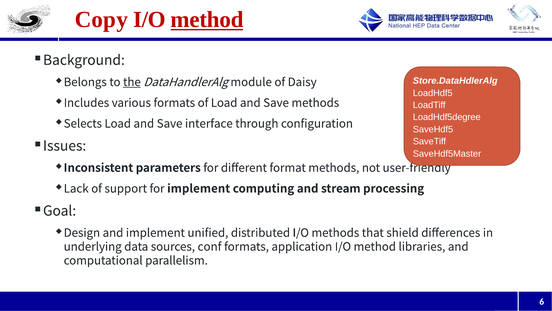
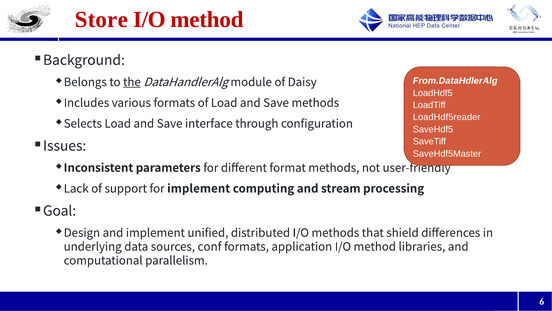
Copy: Copy -> Store
method at (207, 20) underline: present -> none
Store.DataHdlerAlg: Store.DataHdlerAlg -> From.DataHdlerAlg
LoadHdf5degree: LoadHdf5degree -> LoadHdf5reader
